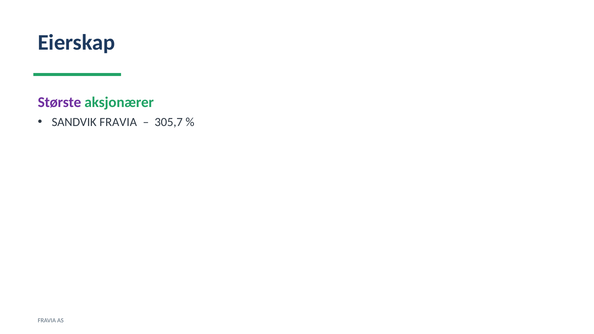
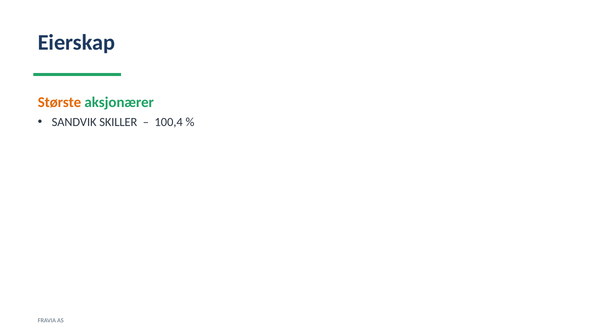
Største colour: purple -> orange
SANDVIK FRAVIA: FRAVIA -> SKILLER
305,7: 305,7 -> 100,4
